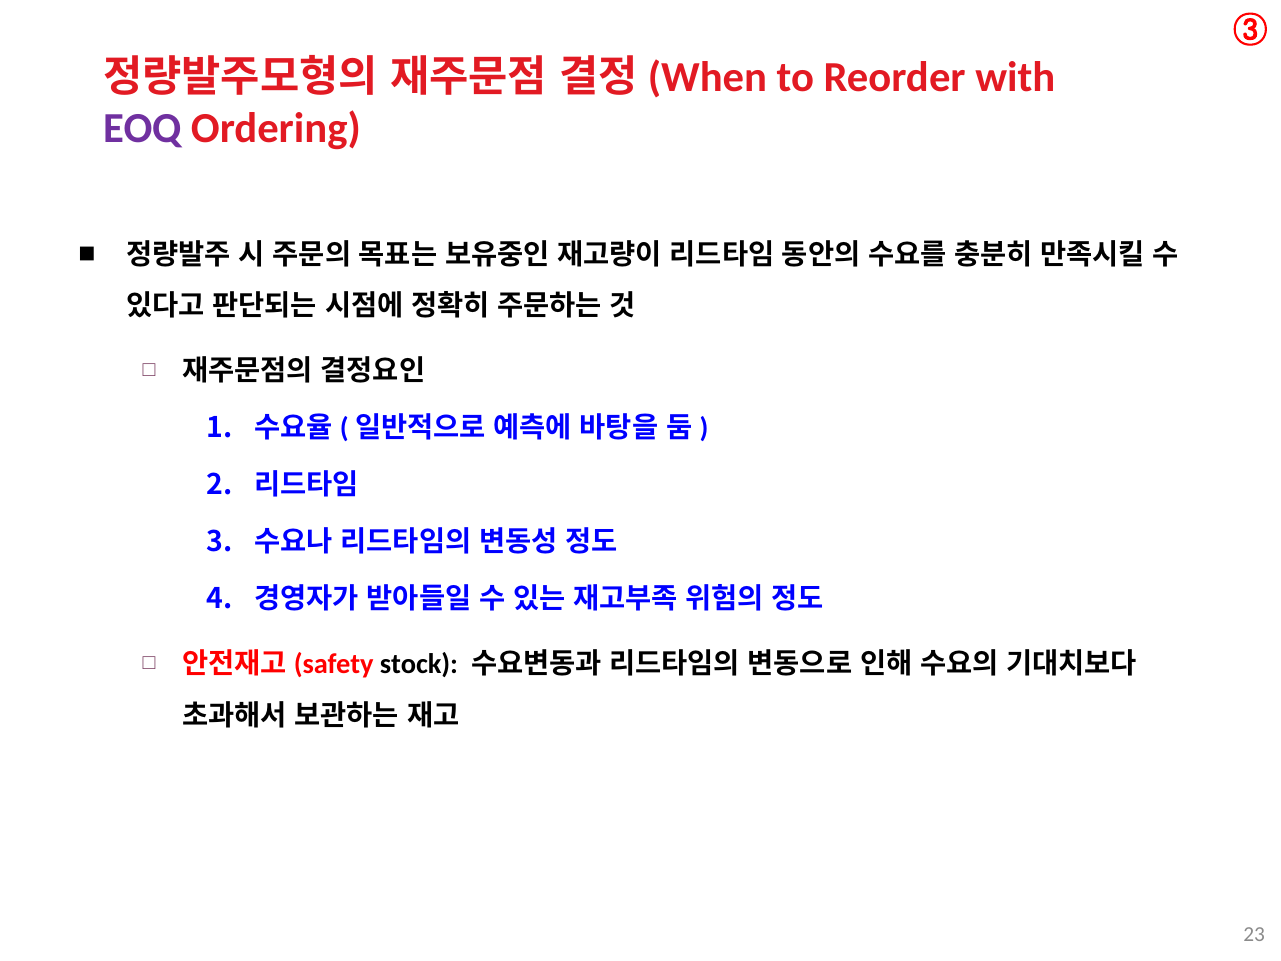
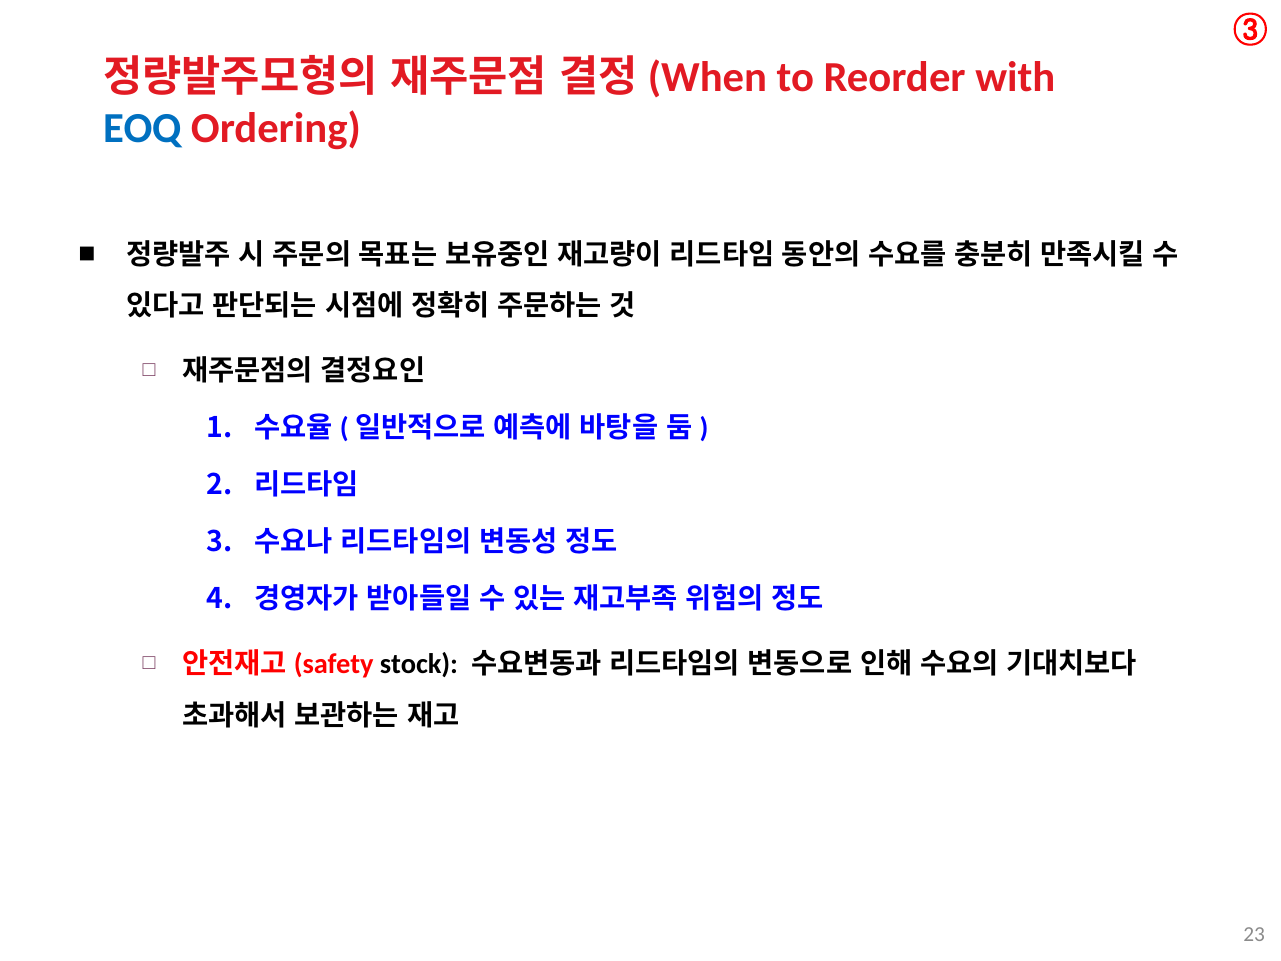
EOQ colour: purple -> blue
